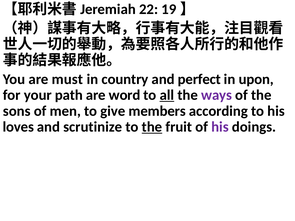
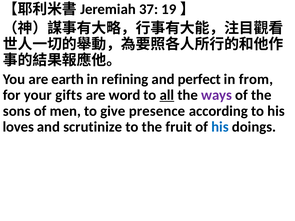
22: 22 -> 37
must: must -> earth
country: country -> refining
upon: upon -> from
path: path -> gifts
members: members -> presence
the at (152, 127) underline: present -> none
his at (220, 127) colour: purple -> blue
